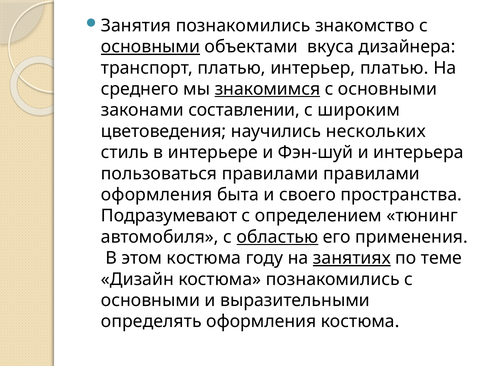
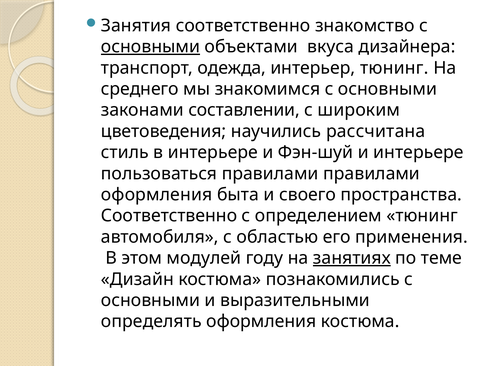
Занятия познакомились: познакомились -> соответственно
транспорт платью: платью -> одежда
интерьер платью: платью -> тюнинг
знакомимся underline: present -> none
нескольких: нескольких -> рассчитана
и интерьера: интерьера -> интерьере
Подразумевают at (169, 216): Подразумевают -> Соответственно
областью underline: present -> none
этом костюма: костюма -> модулей
